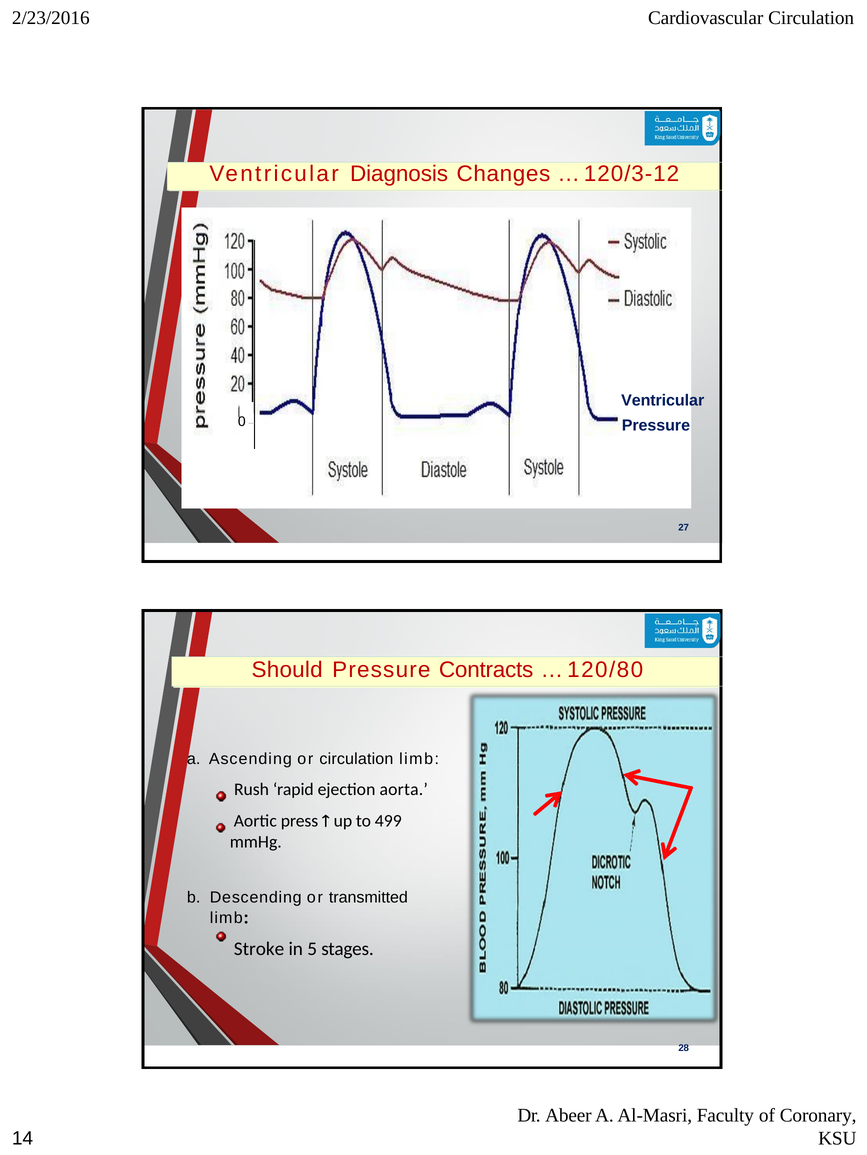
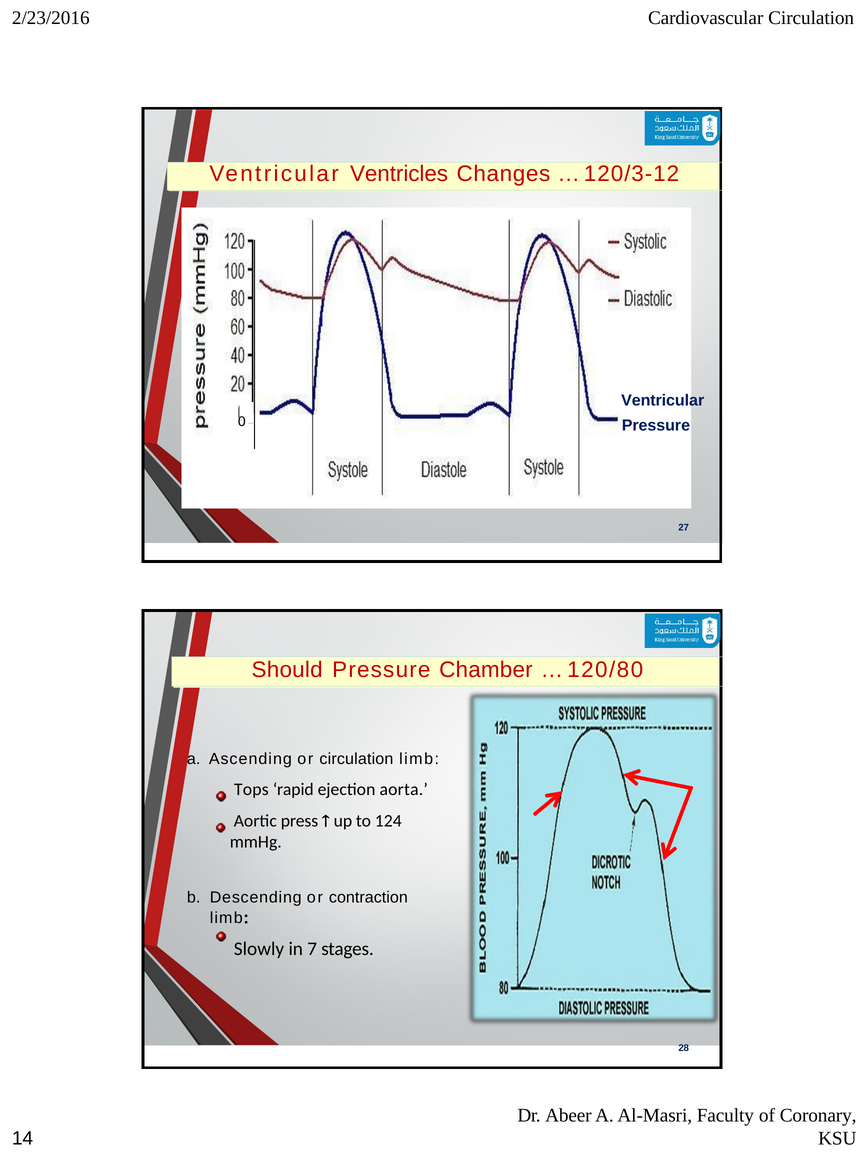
Diagnosis: Diagnosis -> Ventricles
Contracts: Contracts -> Chamber
Rush: Rush -> Tops
499: 499 -> 124
transmitted: transmitted -> contraction
Stroke: Stroke -> Slowly
5: 5 -> 7
